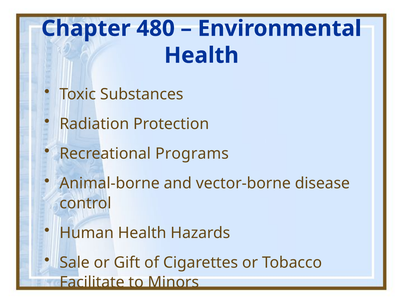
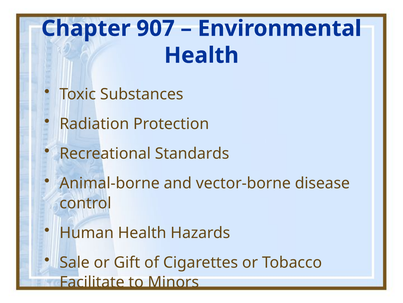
480: 480 -> 907
Programs: Programs -> Standards
